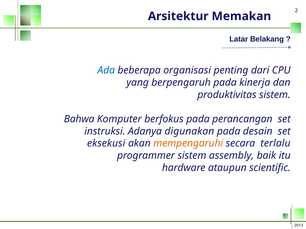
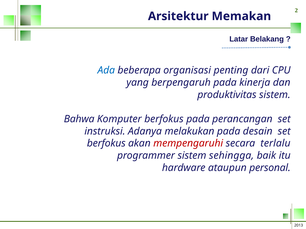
digunakan: digunakan -> melakukan
eksekusi at (106, 144): eksekusi -> berfokus
mempengaruhi colour: orange -> red
assembly: assembly -> sehingga
scientific: scientific -> personal
